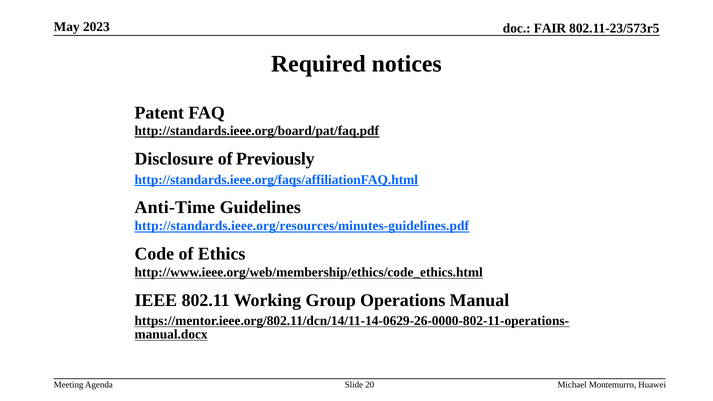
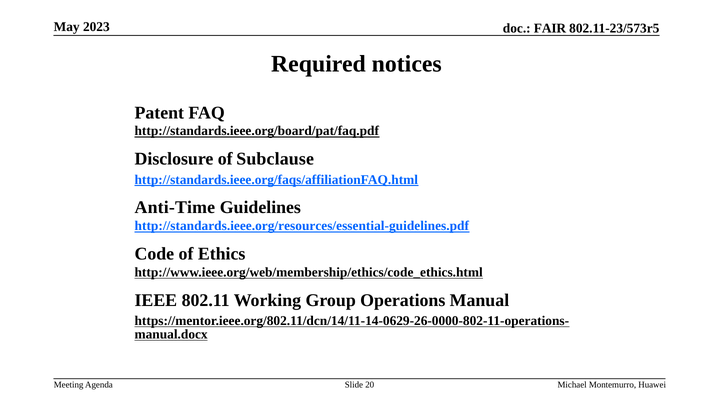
Previously: Previously -> Subclause
http://standards.ieee.org/resources/minutes-guidelines.pdf: http://standards.ieee.org/resources/minutes-guidelines.pdf -> http://standards.ieee.org/resources/essential-guidelines.pdf
